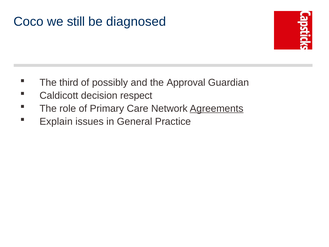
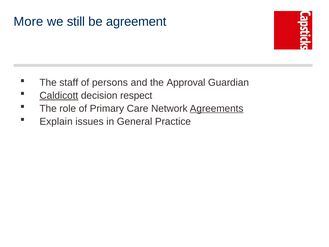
Coco: Coco -> More
diagnosed: diagnosed -> agreement
third: third -> staff
possibly: possibly -> persons
Caldicott underline: none -> present
